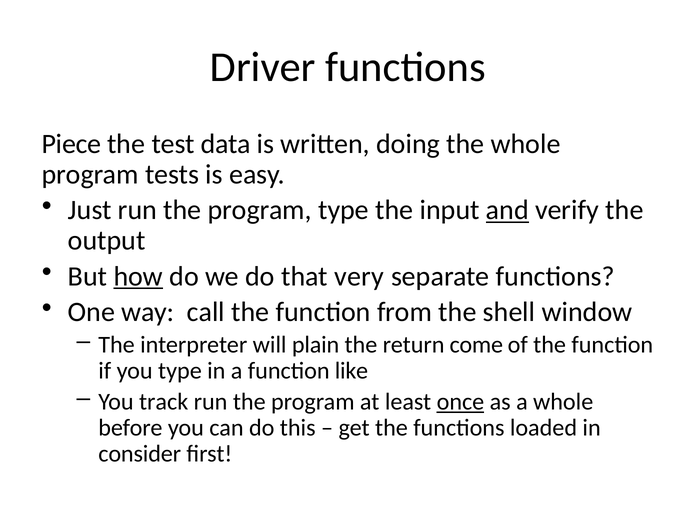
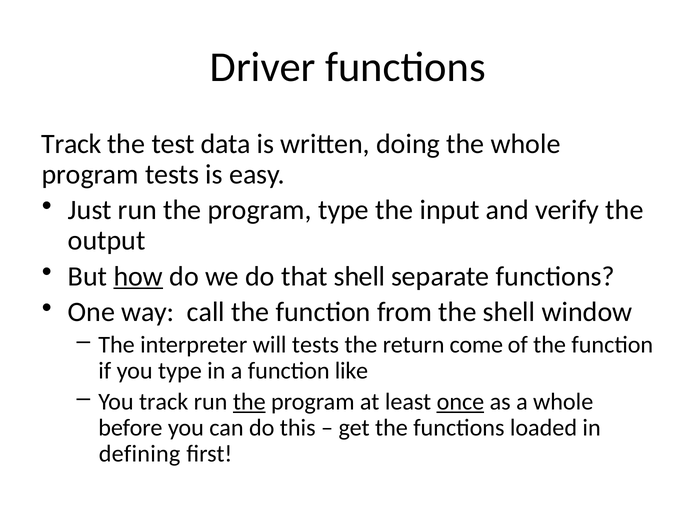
Piece at (71, 144): Piece -> Track
and underline: present -> none
that very: very -> shell
will plain: plain -> tests
the at (249, 402) underline: none -> present
consider: consider -> defining
